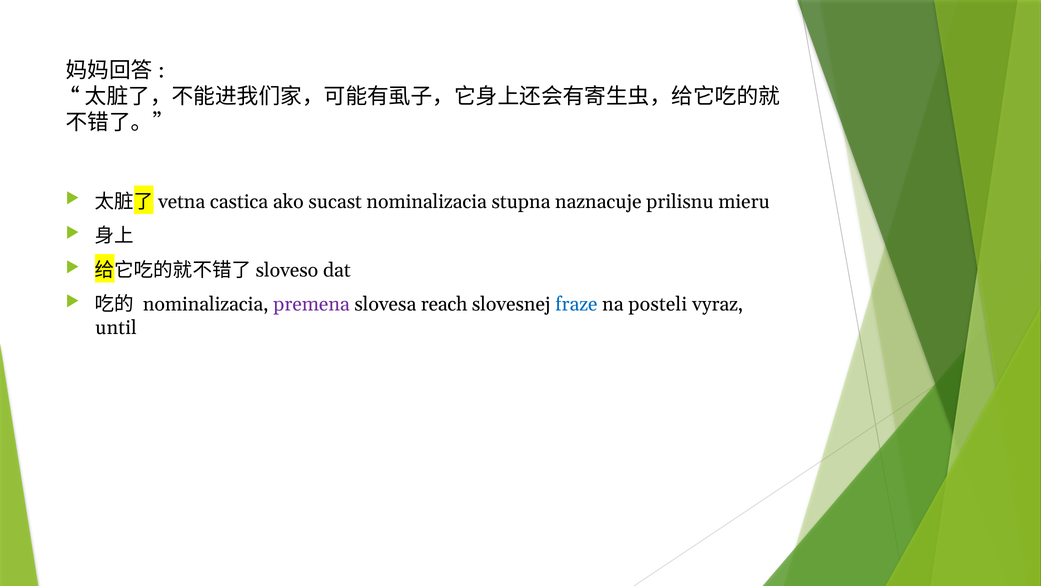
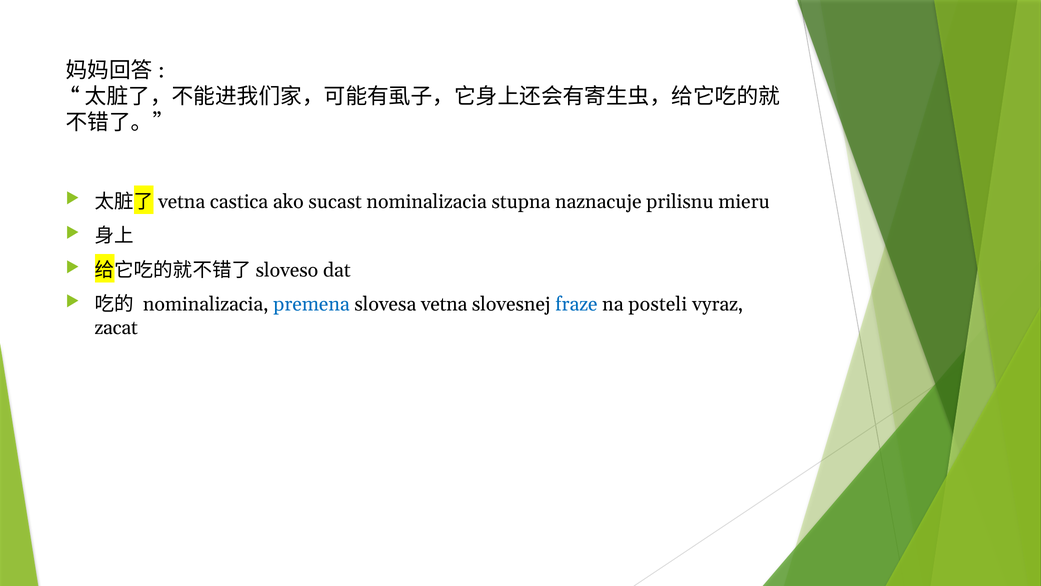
premena colour: purple -> blue
reach: reach -> vetna
until: until -> zacat
